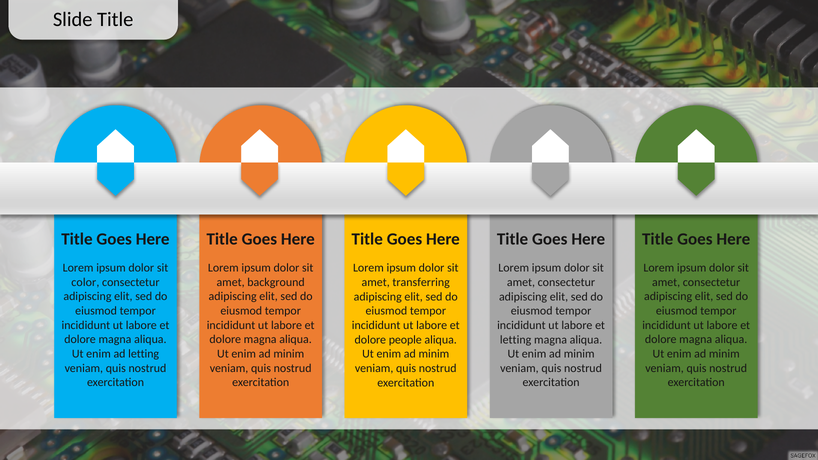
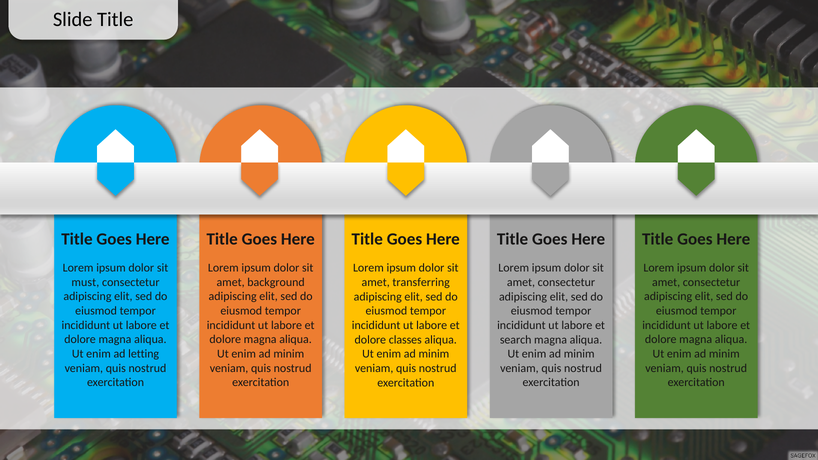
color: color -> must
letting at (516, 340): letting -> search
people: people -> classes
